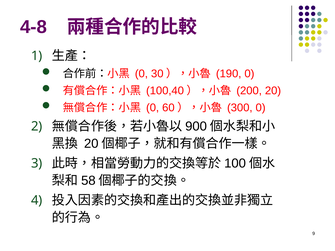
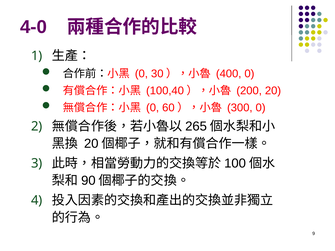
4-8: 4-8 -> 4-0
190: 190 -> 400
900: 900 -> 265
58: 58 -> 90
